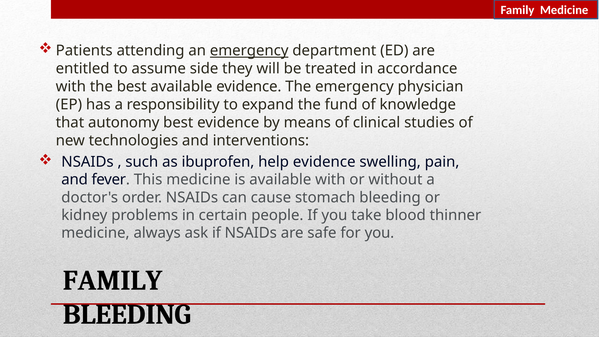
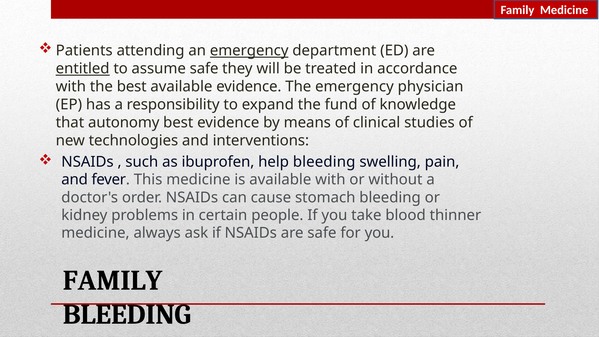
entitled underline: none -> present
assume side: side -> safe
help evidence: evidence -> bleeding
